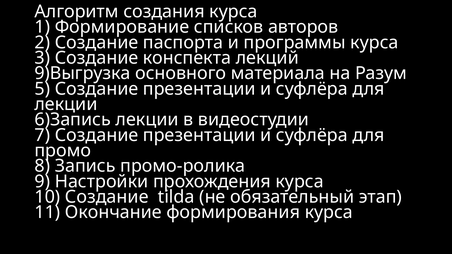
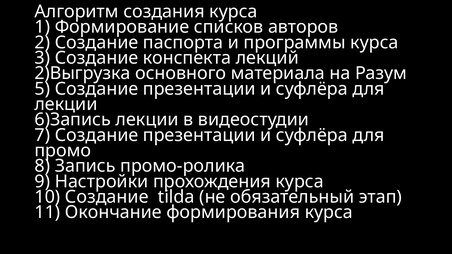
9)Выгрузка: 9)Выгрузка -> 2)Выгрузка
